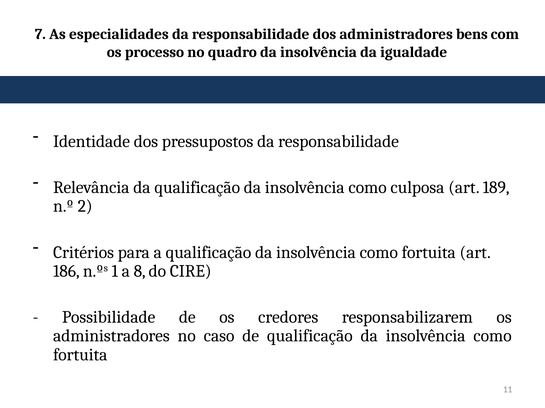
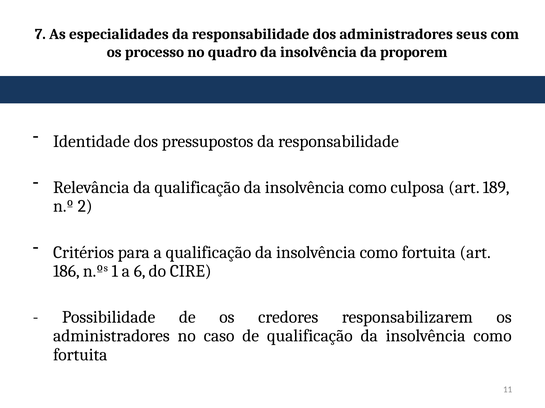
bens: bens -> seus
igualdade: igualdade -> proporem
8: 8 -> 6
